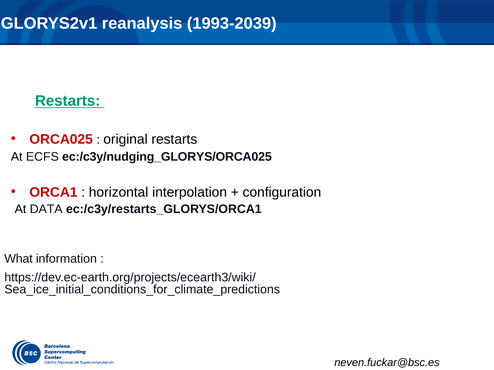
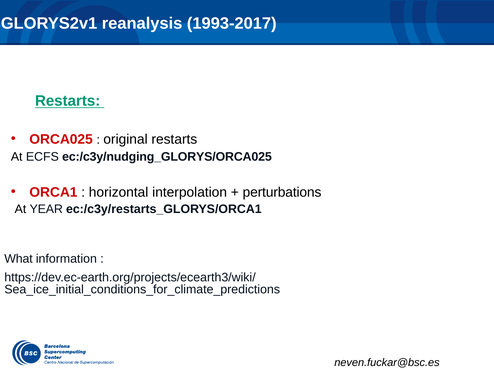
1993-2039: 1993-2039 -> 1993-2017
configuration: configuration -> perturbations
DATA: DATA -> YEAR
